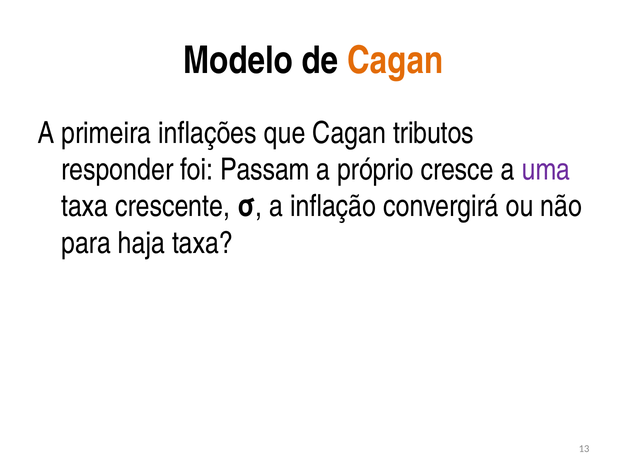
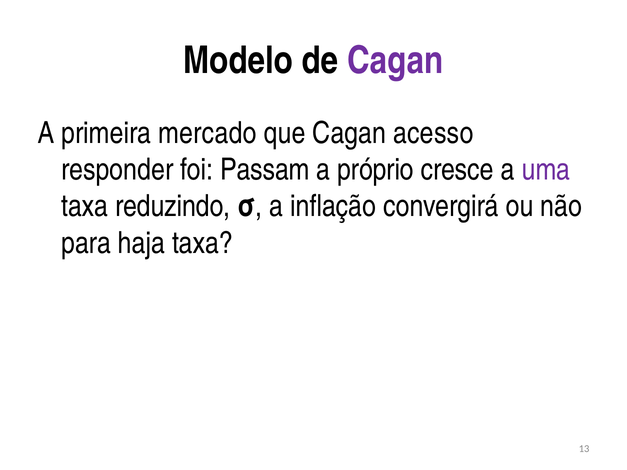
Cagan at (395, 61) colour: orange -> purple
inflações: inflações -> mercado
tributos: tributos -> acesso
crescente: crescente -> reduzindo
